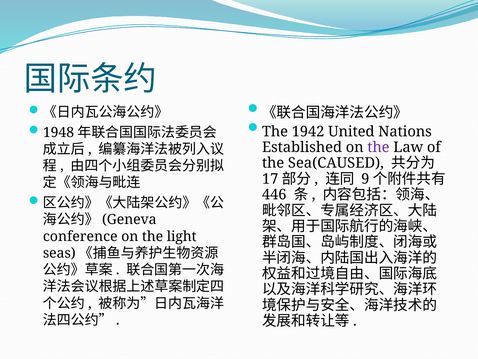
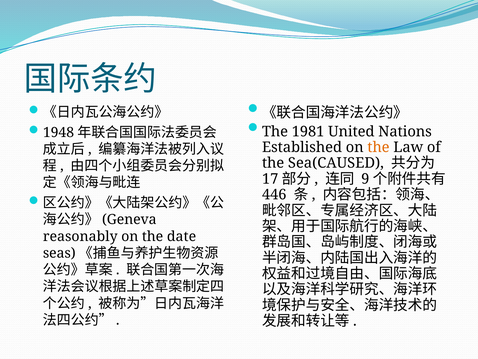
1942: 1942 -> 1981
the at (378, 147) colour: purple -> orange
conference: conference -> reasonably
light: light -> date
